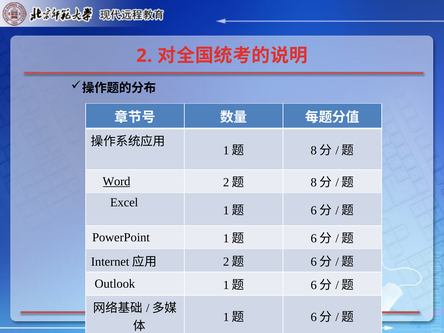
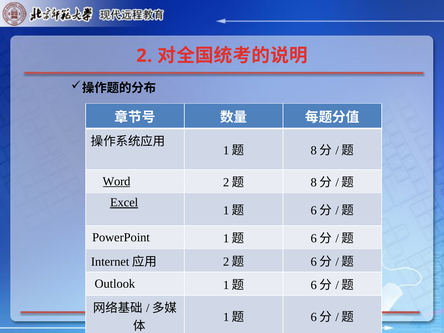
Excel underline: none -> present
